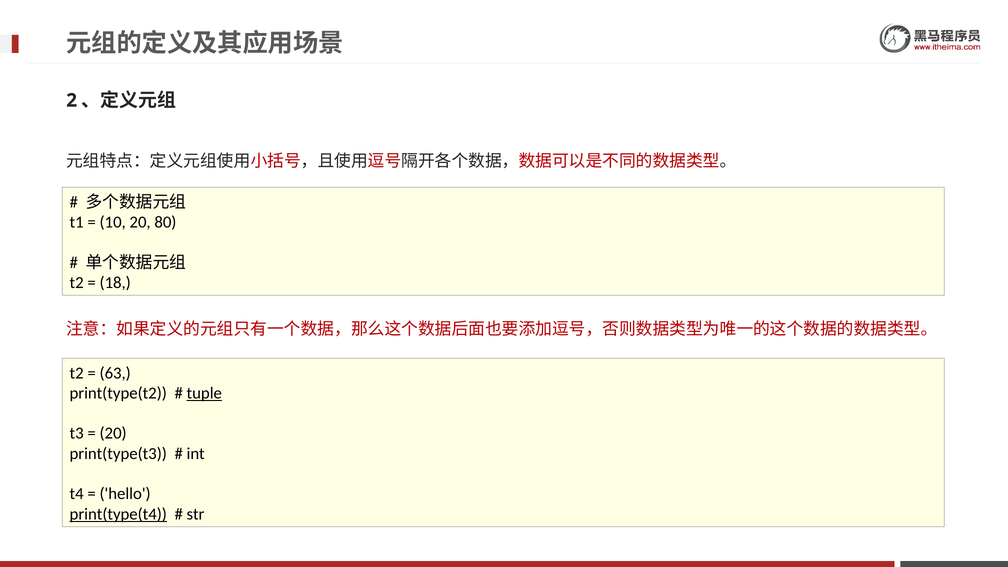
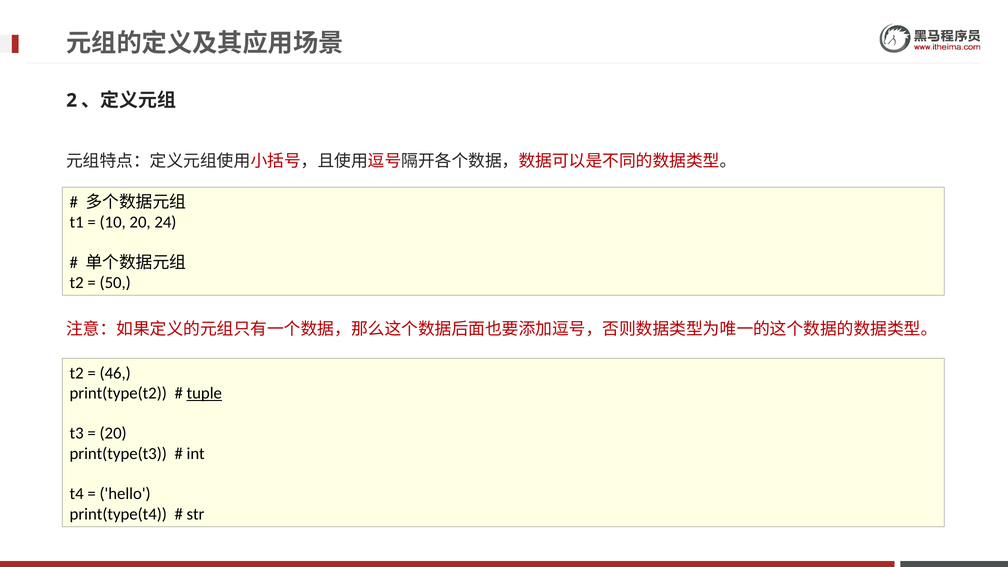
80: 80 -> 24
18: 18 -> 50
63: 63 -> 46
print(type(t4 underline: present -> none
